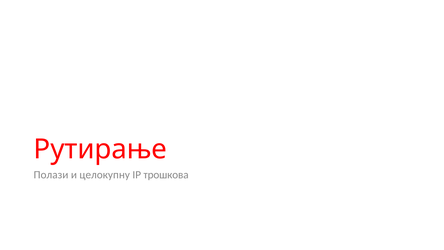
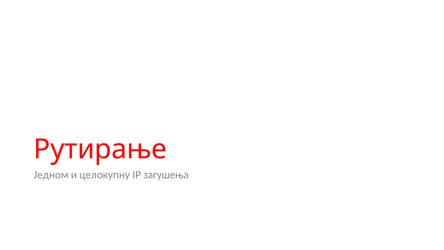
Полази: Полази -> Једном
трошкова: трошкова -> загушења
